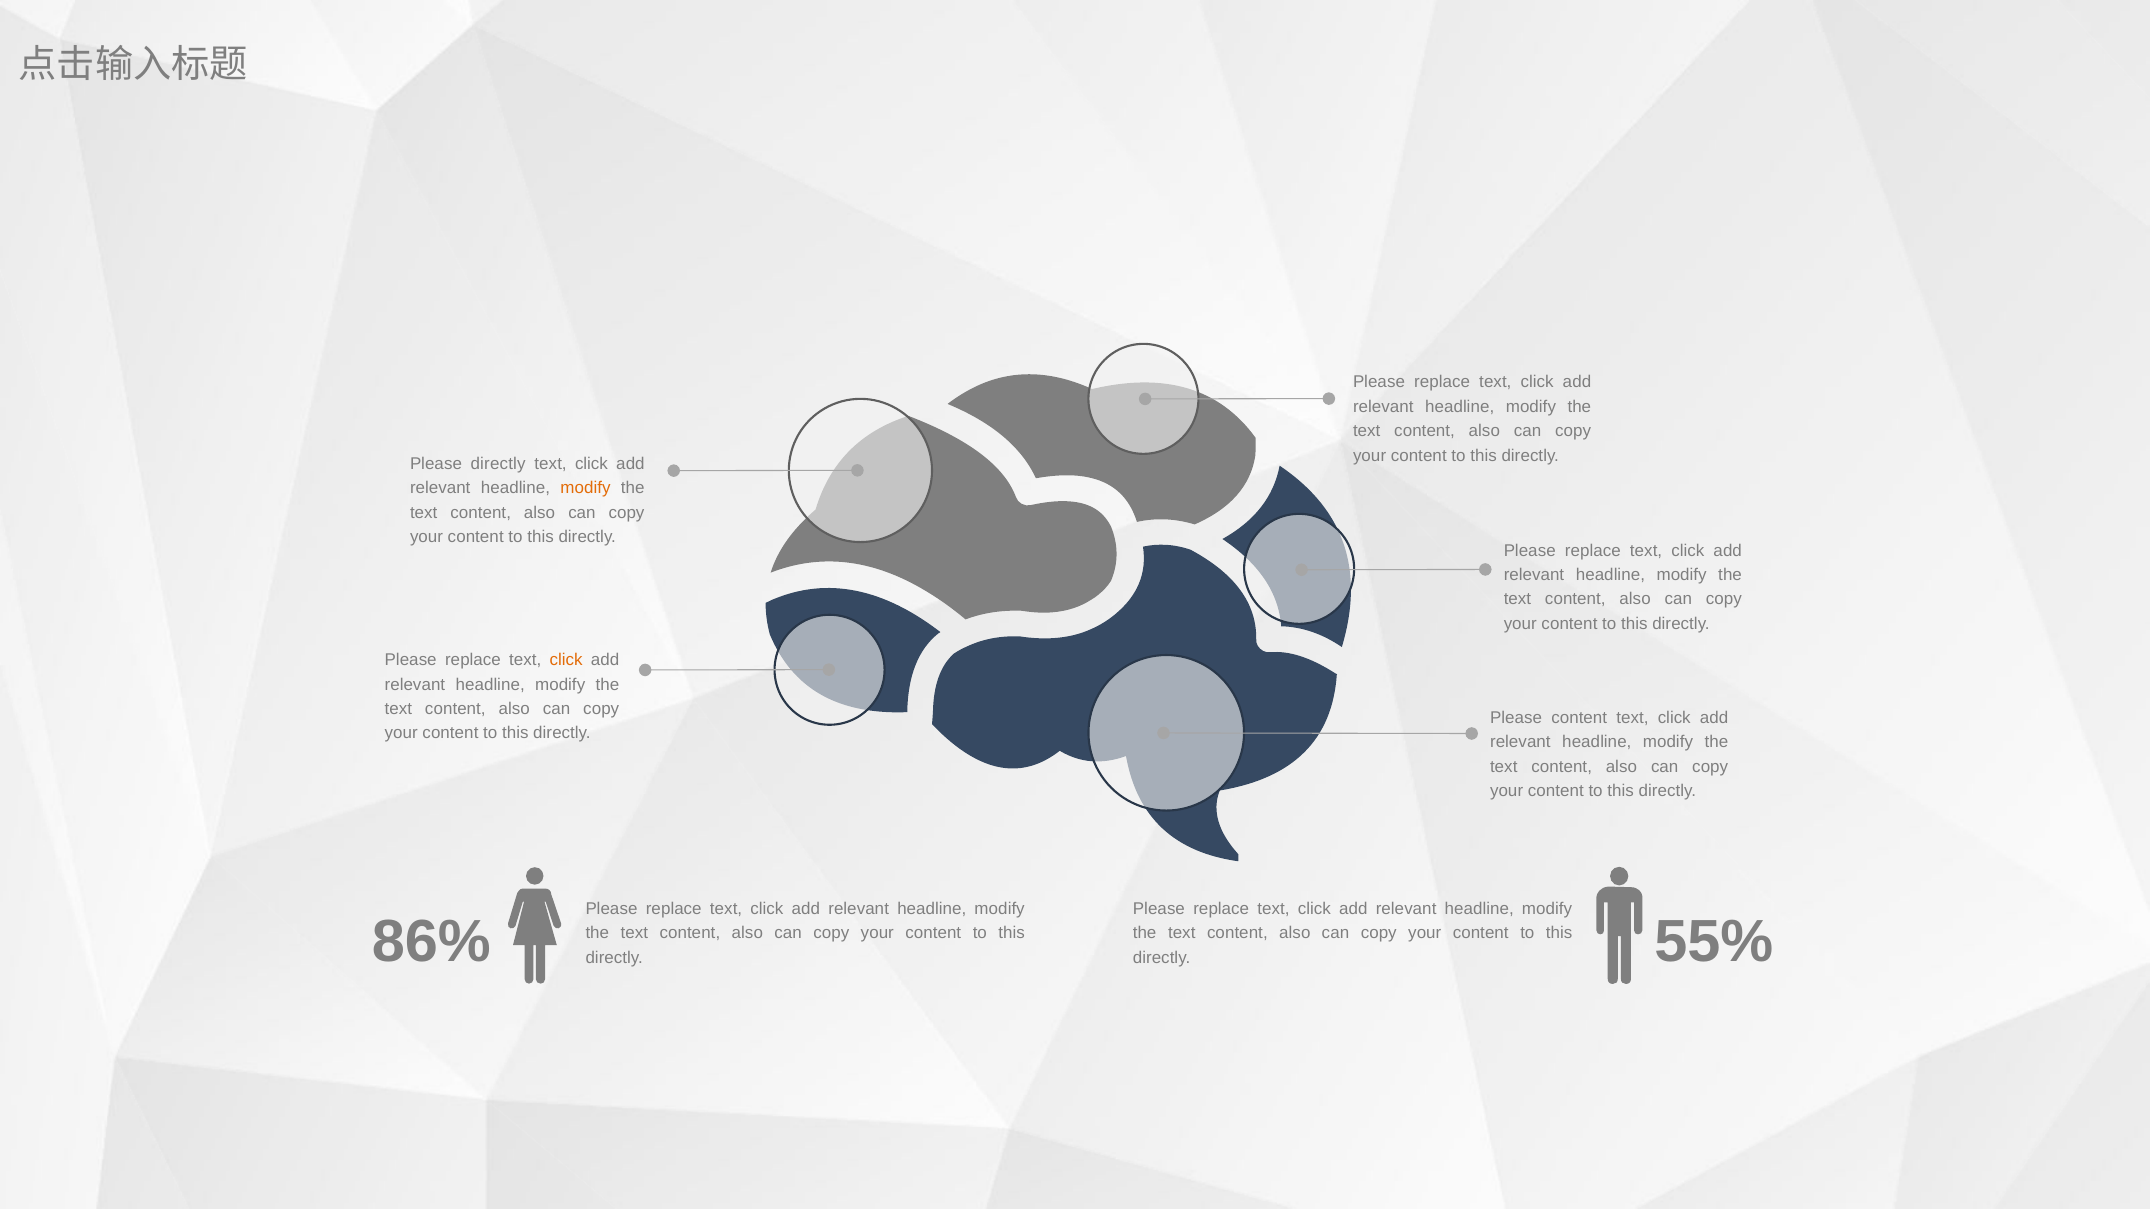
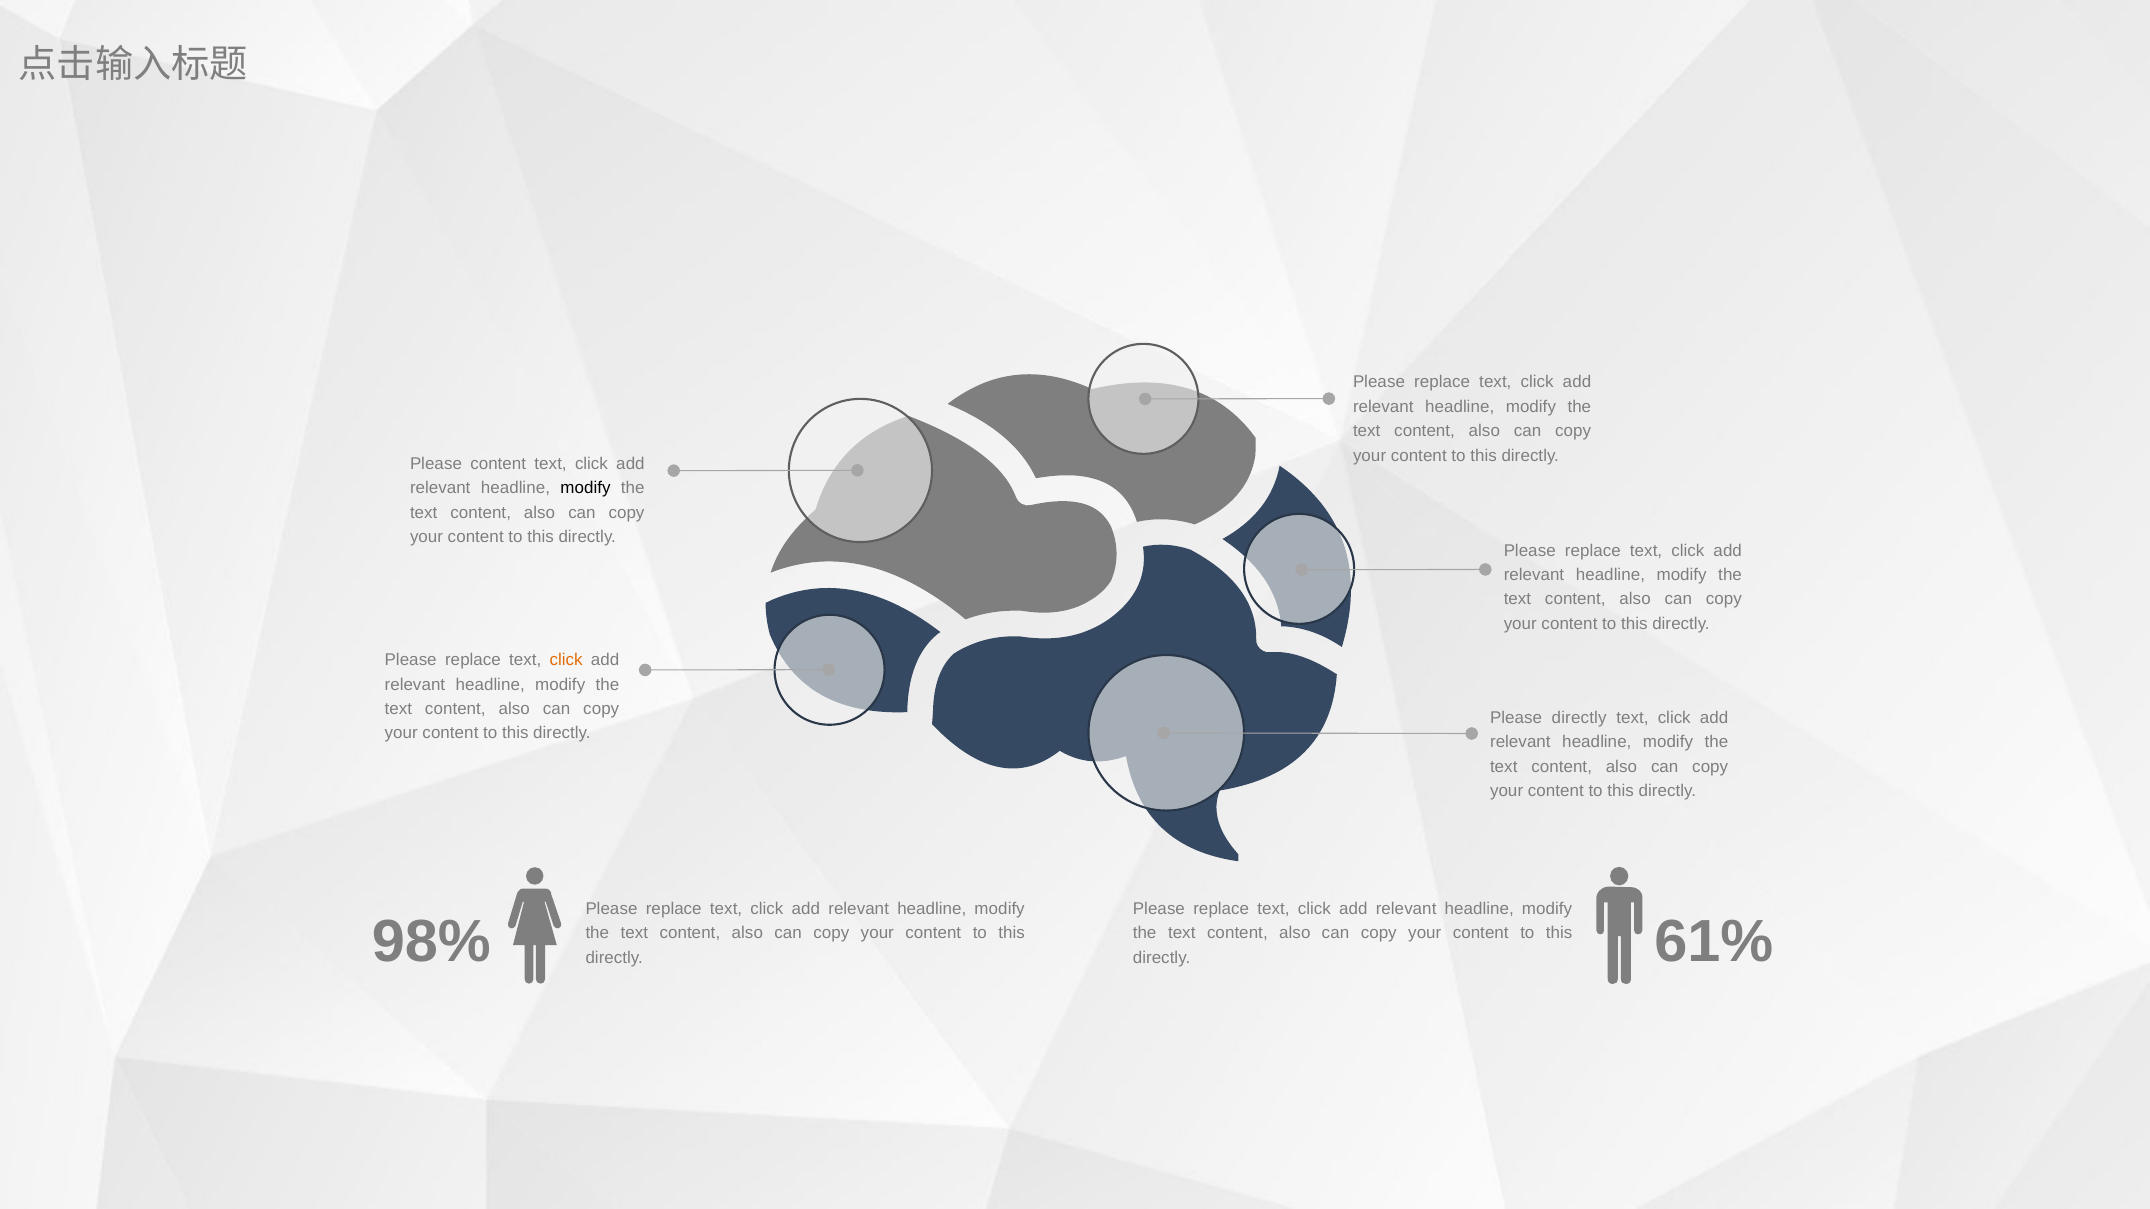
Please directly: directly -> content
modify at (586, 488) colour: orange -> black
Please content: content -> directly
86%: 86% -> 98%
55%: 55% -> 61%
